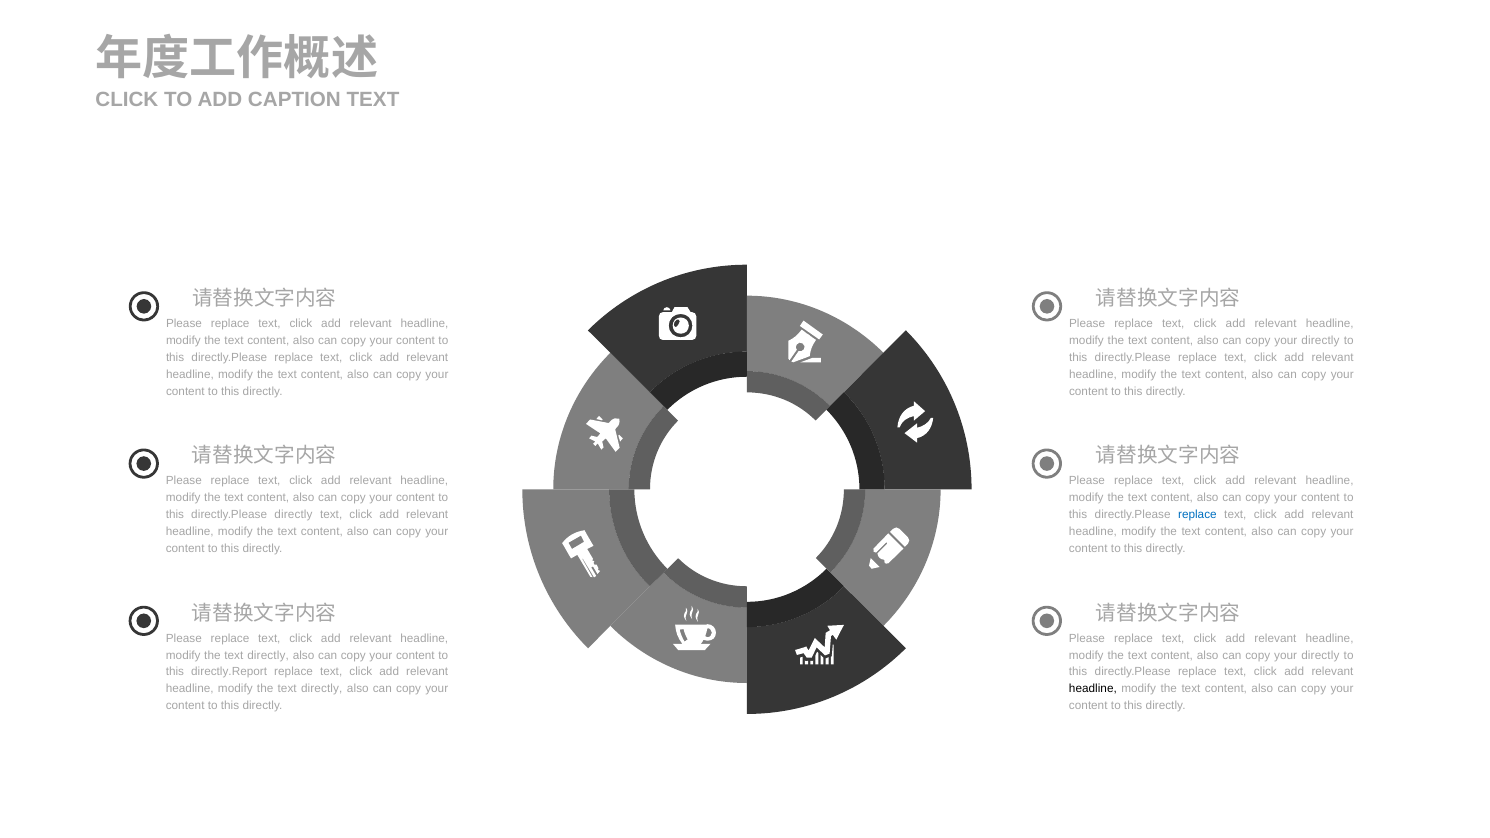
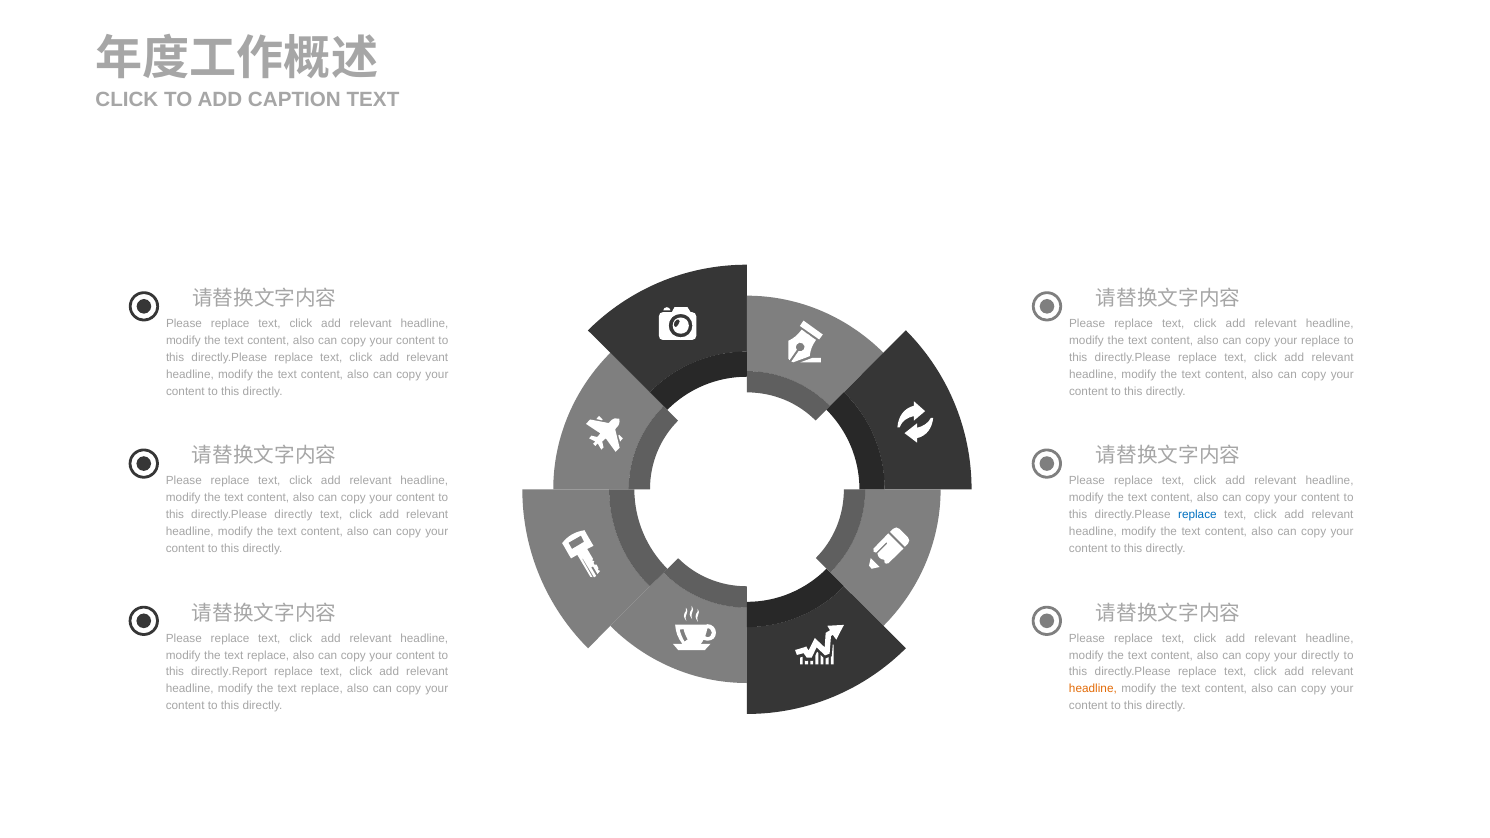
directly at (1320, 341): directly -> replace
directly at (268, 655): directly -> replace
directly at (322, 689): directly -> replace
headline at (1093, 689) colour: black -> orange
